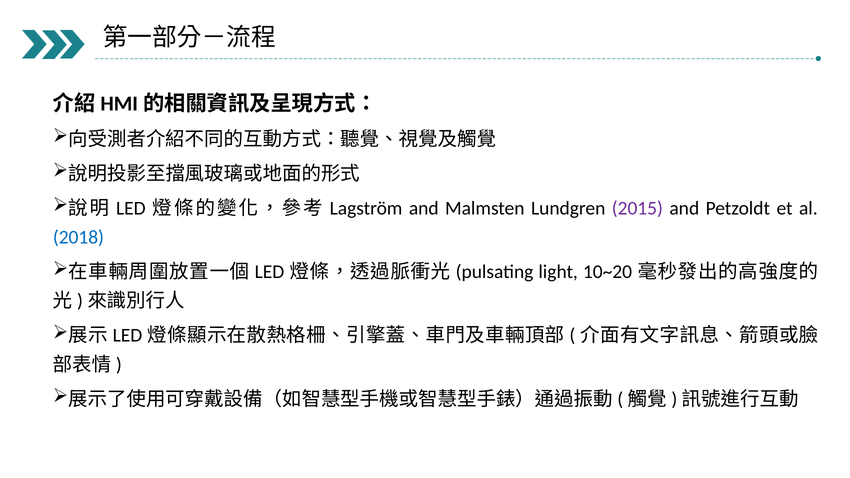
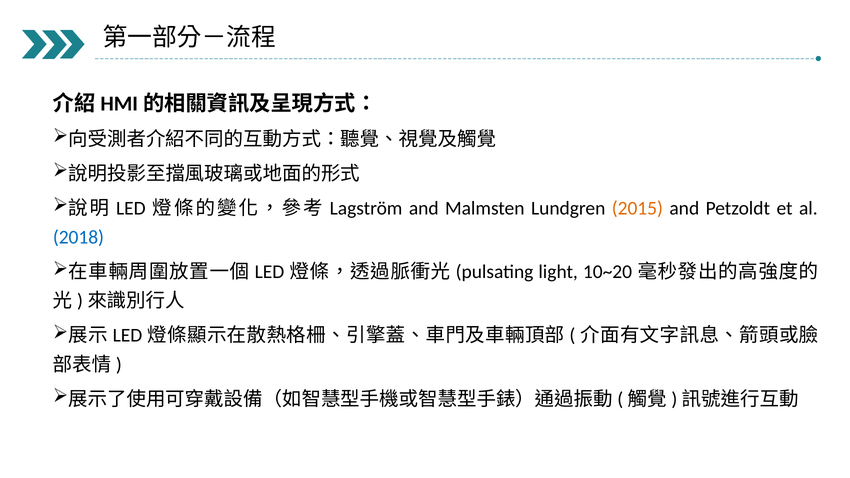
2015 colour: purple -> orange
